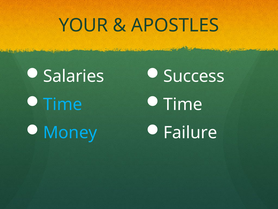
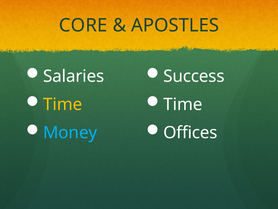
YOUR: YOUR -> CORE
Time at (63, 104) colour: light blue -> yellow
Failure: Failure -> Offices
